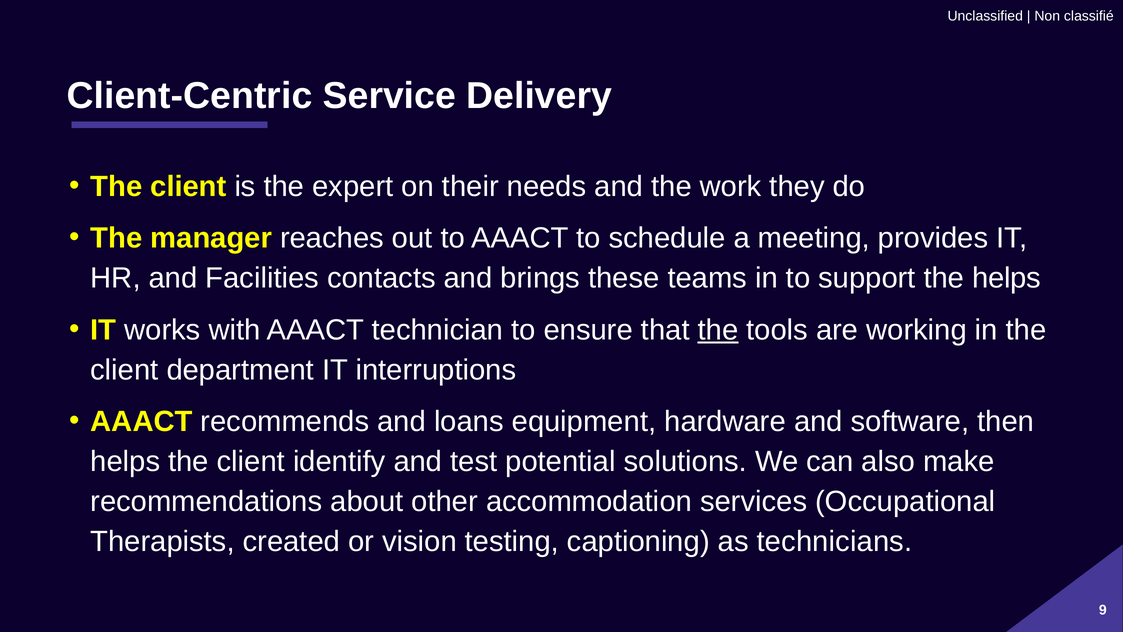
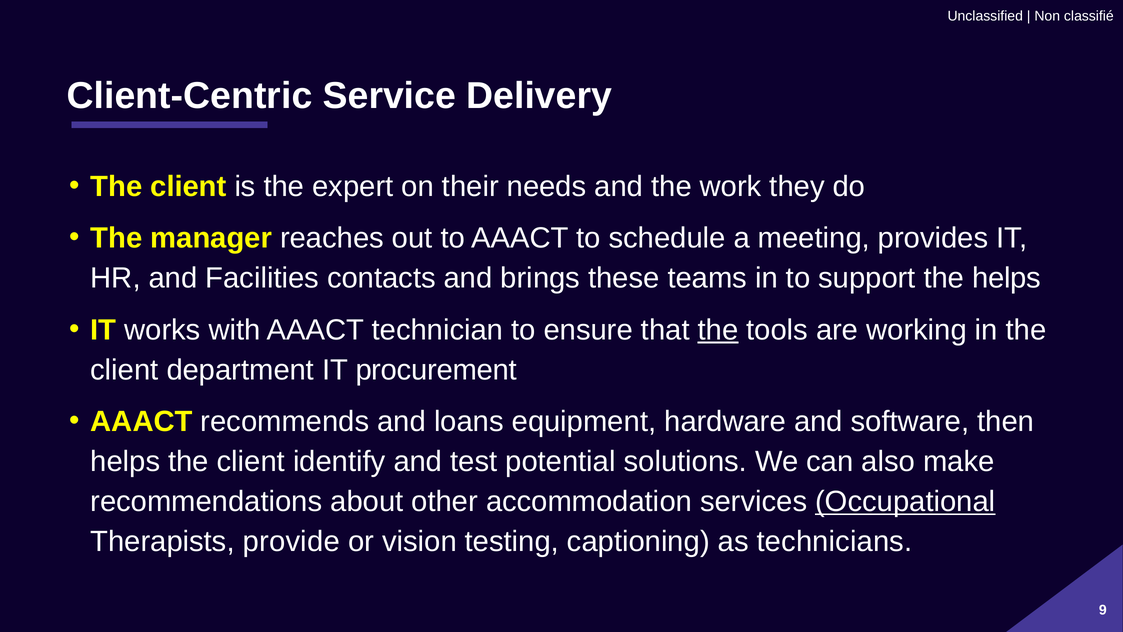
interruptions: interruptions -> procurement
Occupational underline: none -> present
created: created -> provide
